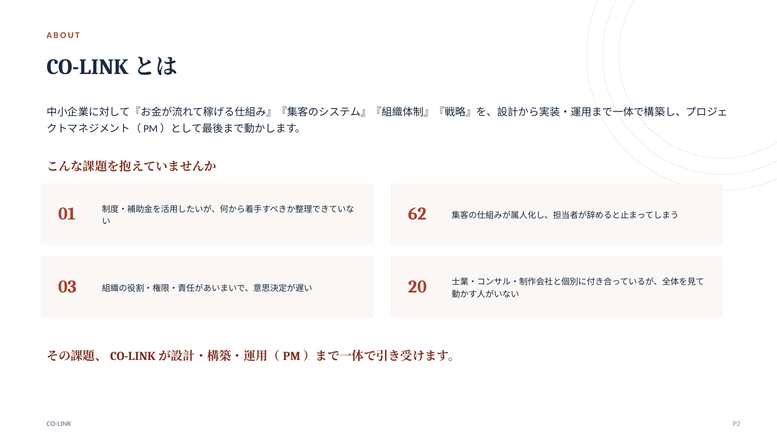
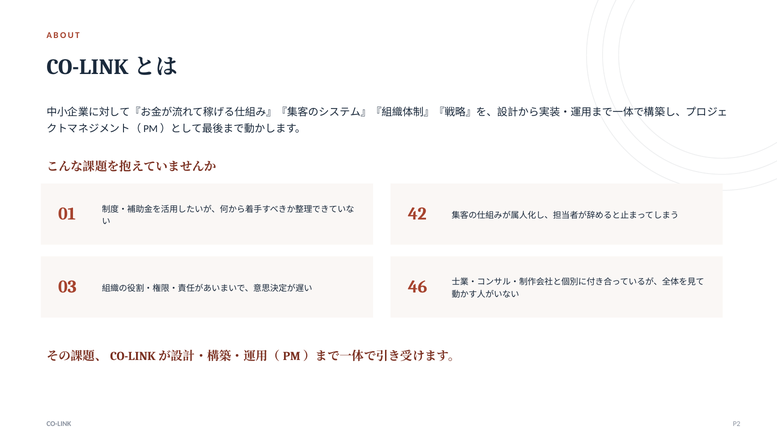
62: 62 -> 42
20: 20 -> 46
